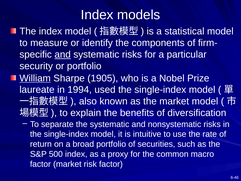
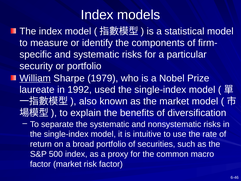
and at (63, 54) underline: present -> none
1905: 1905 -> 1979
1994: 1994 -> 1992
